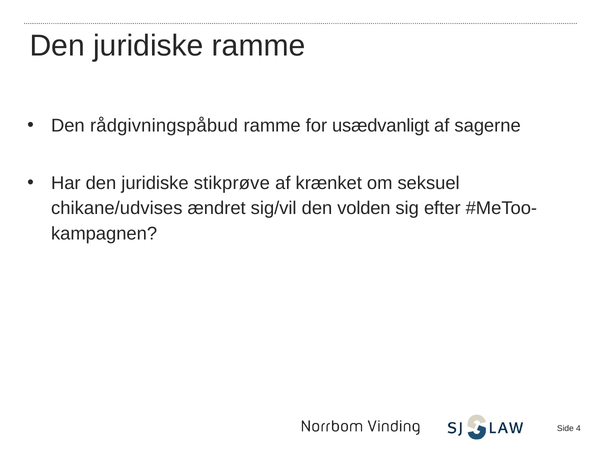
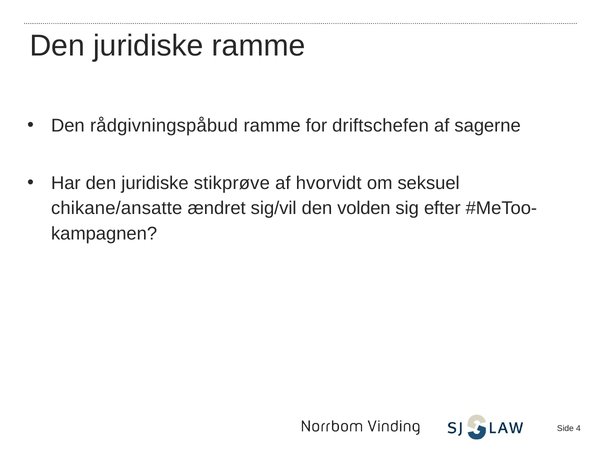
usædvanligt: usædvanligt -> driftschefen
krænket: krænket -> hvorvidt
chikane/udvises: chikane/udvises -> chikane/ansatte
